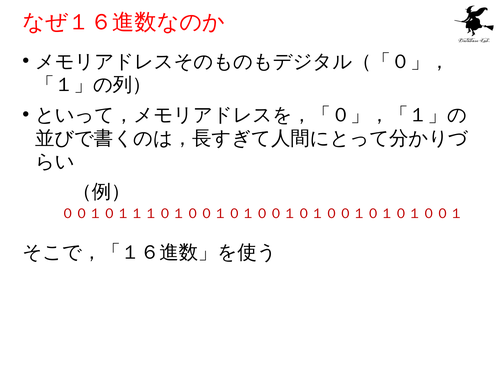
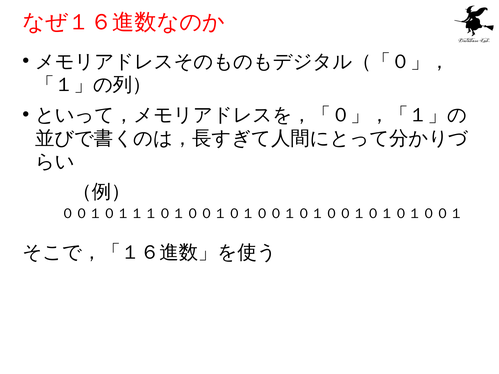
００１０１１１０１００１０１００１０１００１０１０１００１ colour: red -> black
